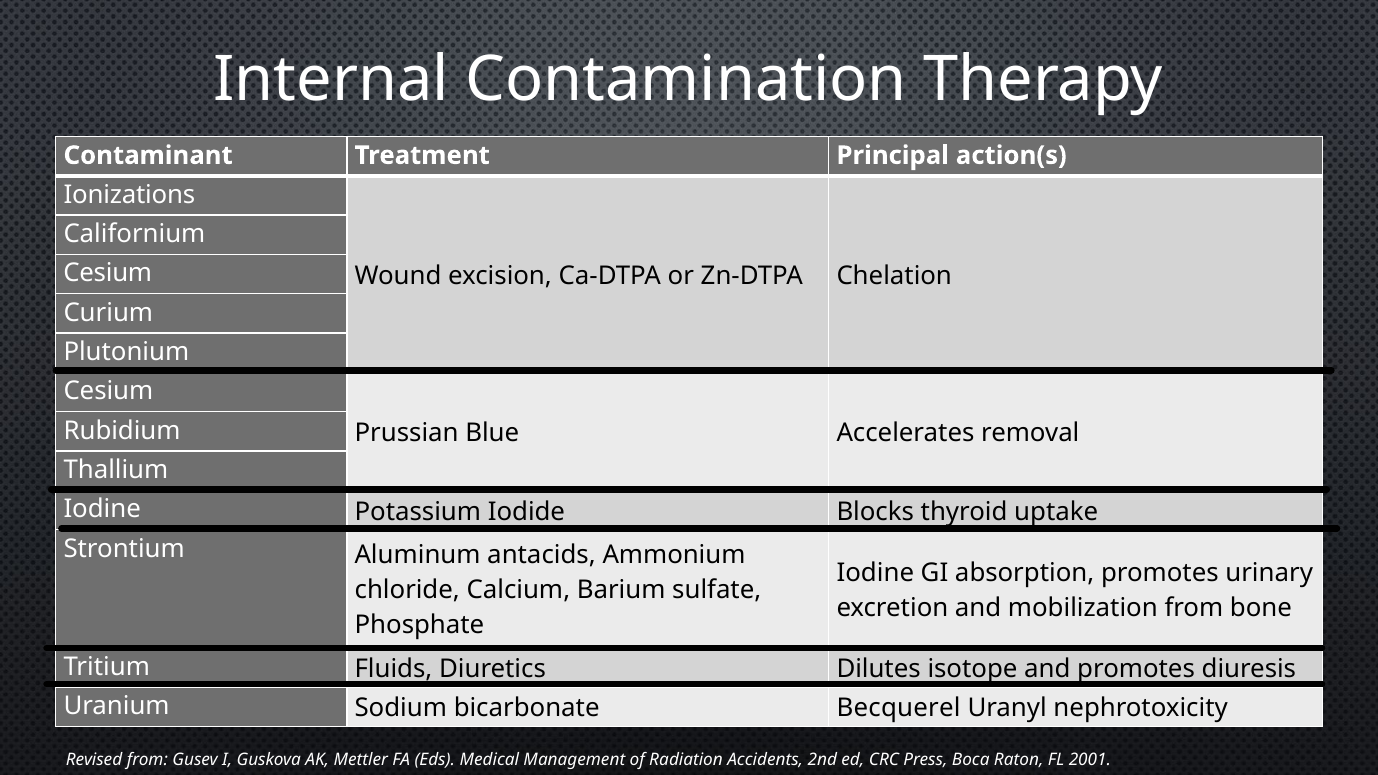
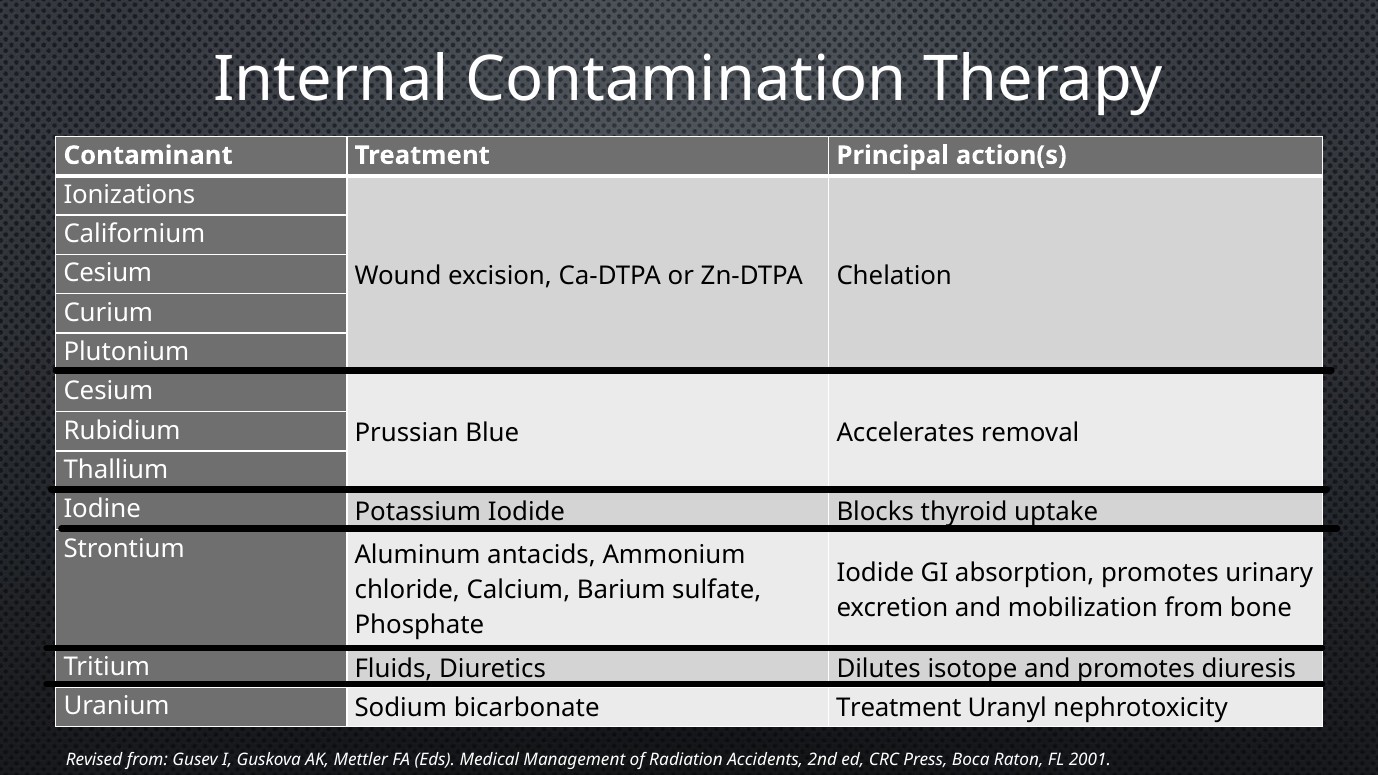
Iodine at (875, 573): Iodine -> Iodide
bicarbonate Becquerel: Becquerel -> Treatment
